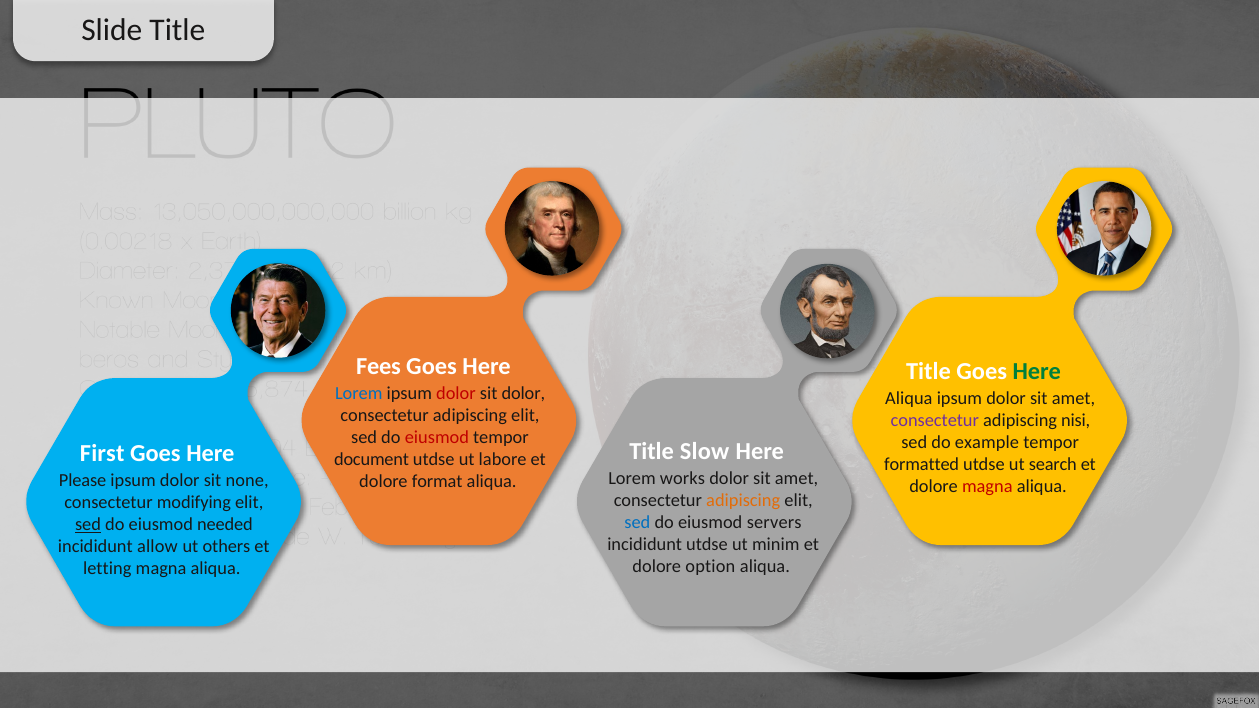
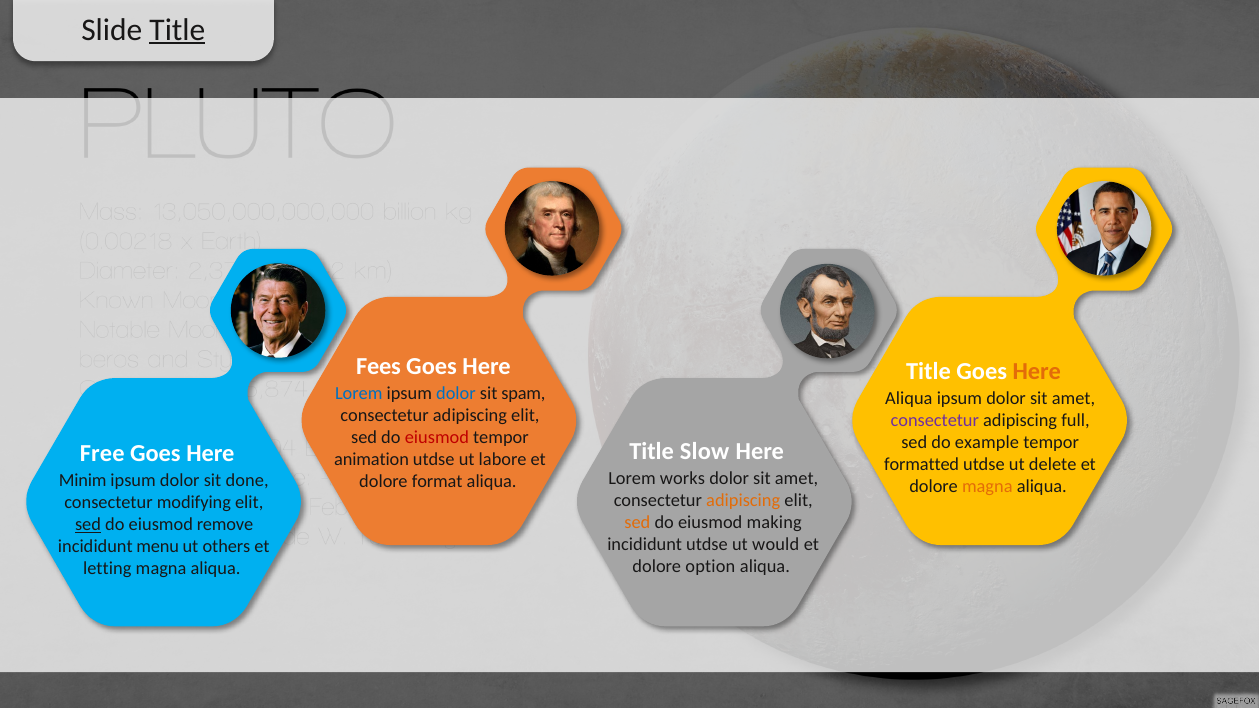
Title at (177, 30) underline: none -> present
Here at (1037, 372) colour: green -> orange
dolor at (456, 393) colour: red -> blue
sit dolor: dolor -> spam
nisi: nisi -> full
First: First -> Free
document: document -> animation
search: search -> delete
Please: Please -> Minim
none: none -> done
magna at (987, 487) colour: red -> orange
sed at (637, 523) colour: blue -> orange
servers: servers -> making
needed: needed -> remove
minim: minim -> would
allow: allow -> menu
